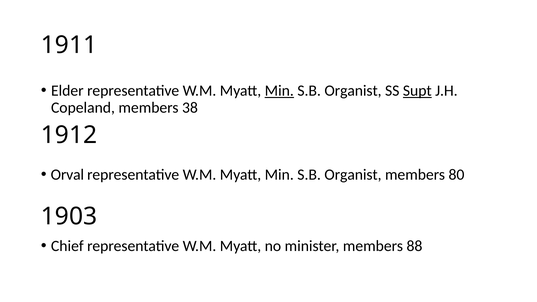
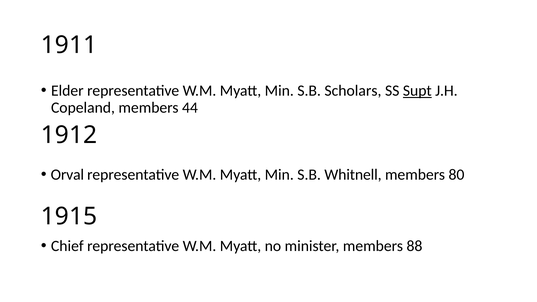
Min at (279, 91) underline: present -> none
Organist at (353, 91): Organist -> Scholars
38: 38 -> 44
Organist at (353, 175): Organist -> Whitnell
1903: 1903 -> 1915
